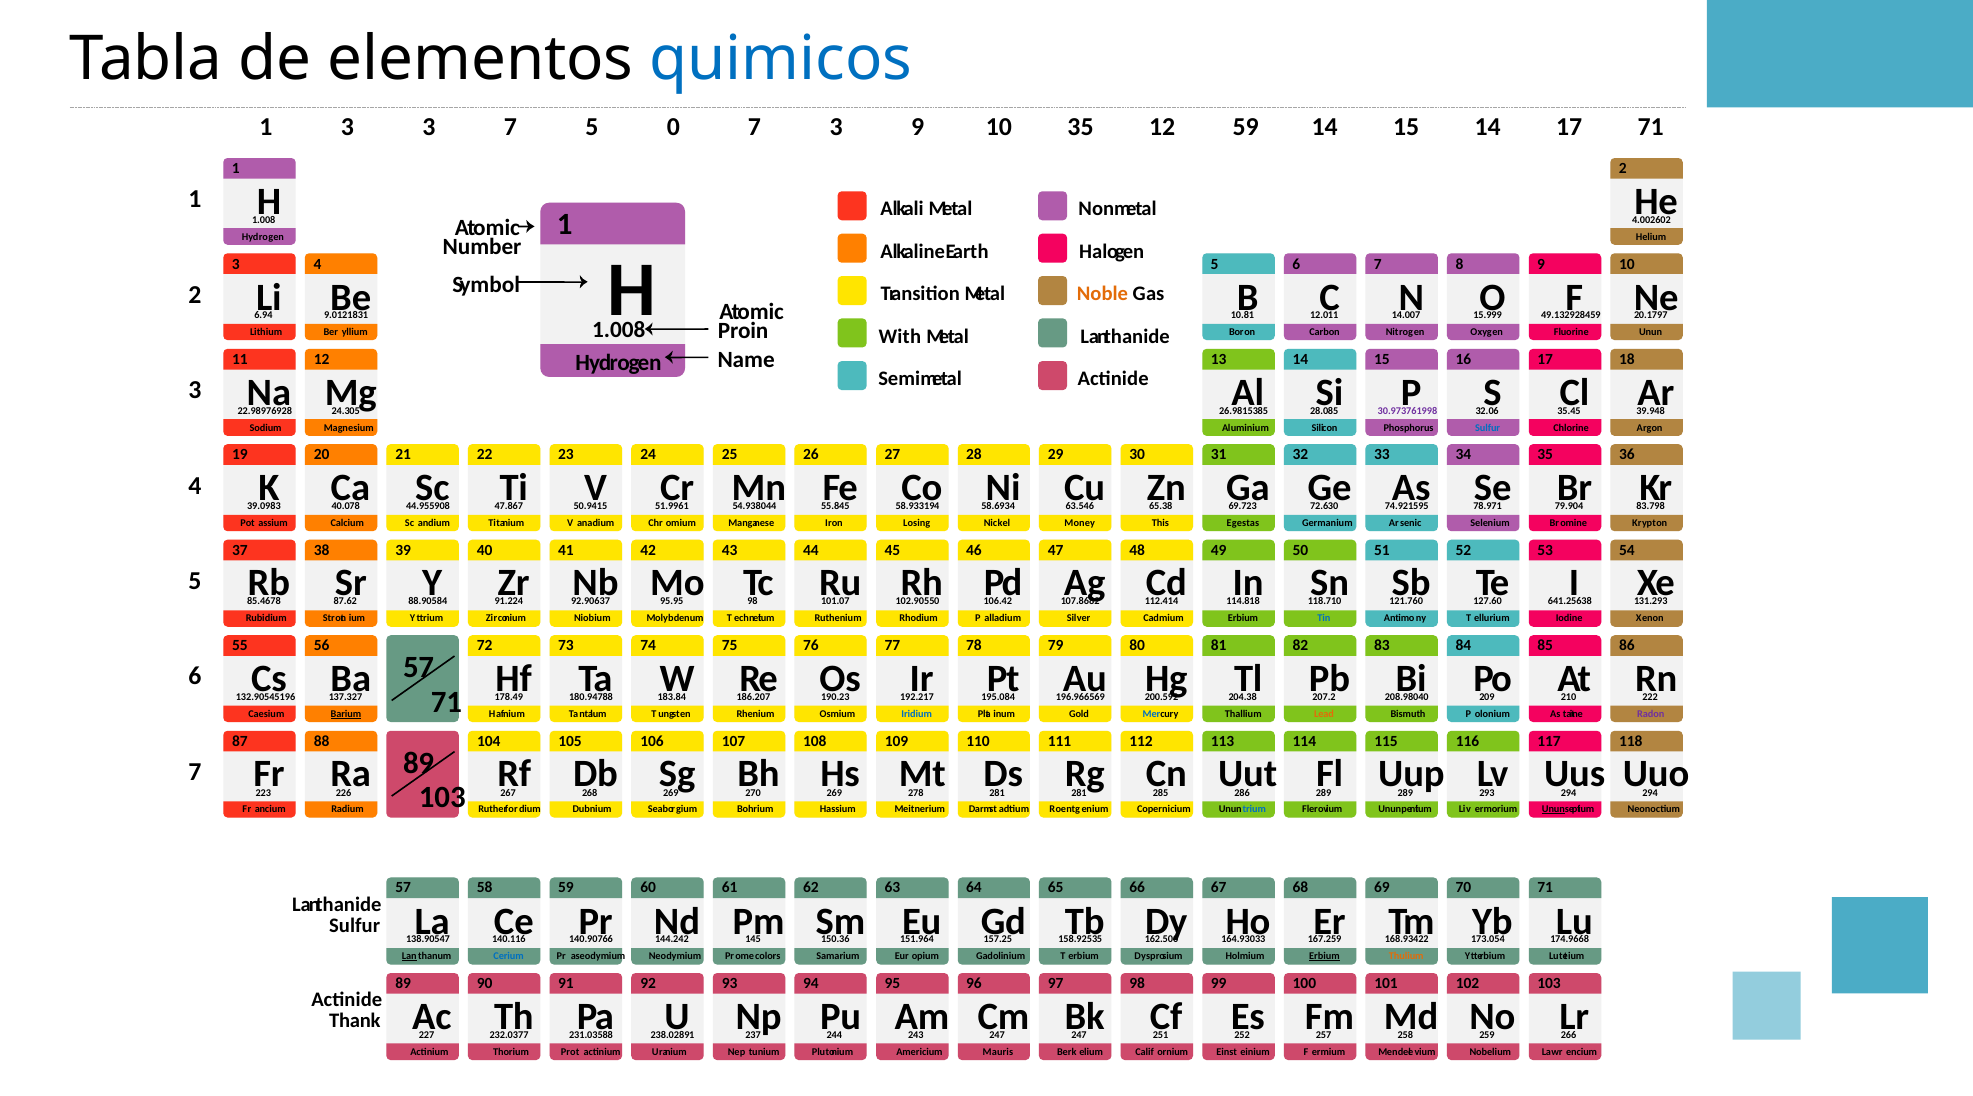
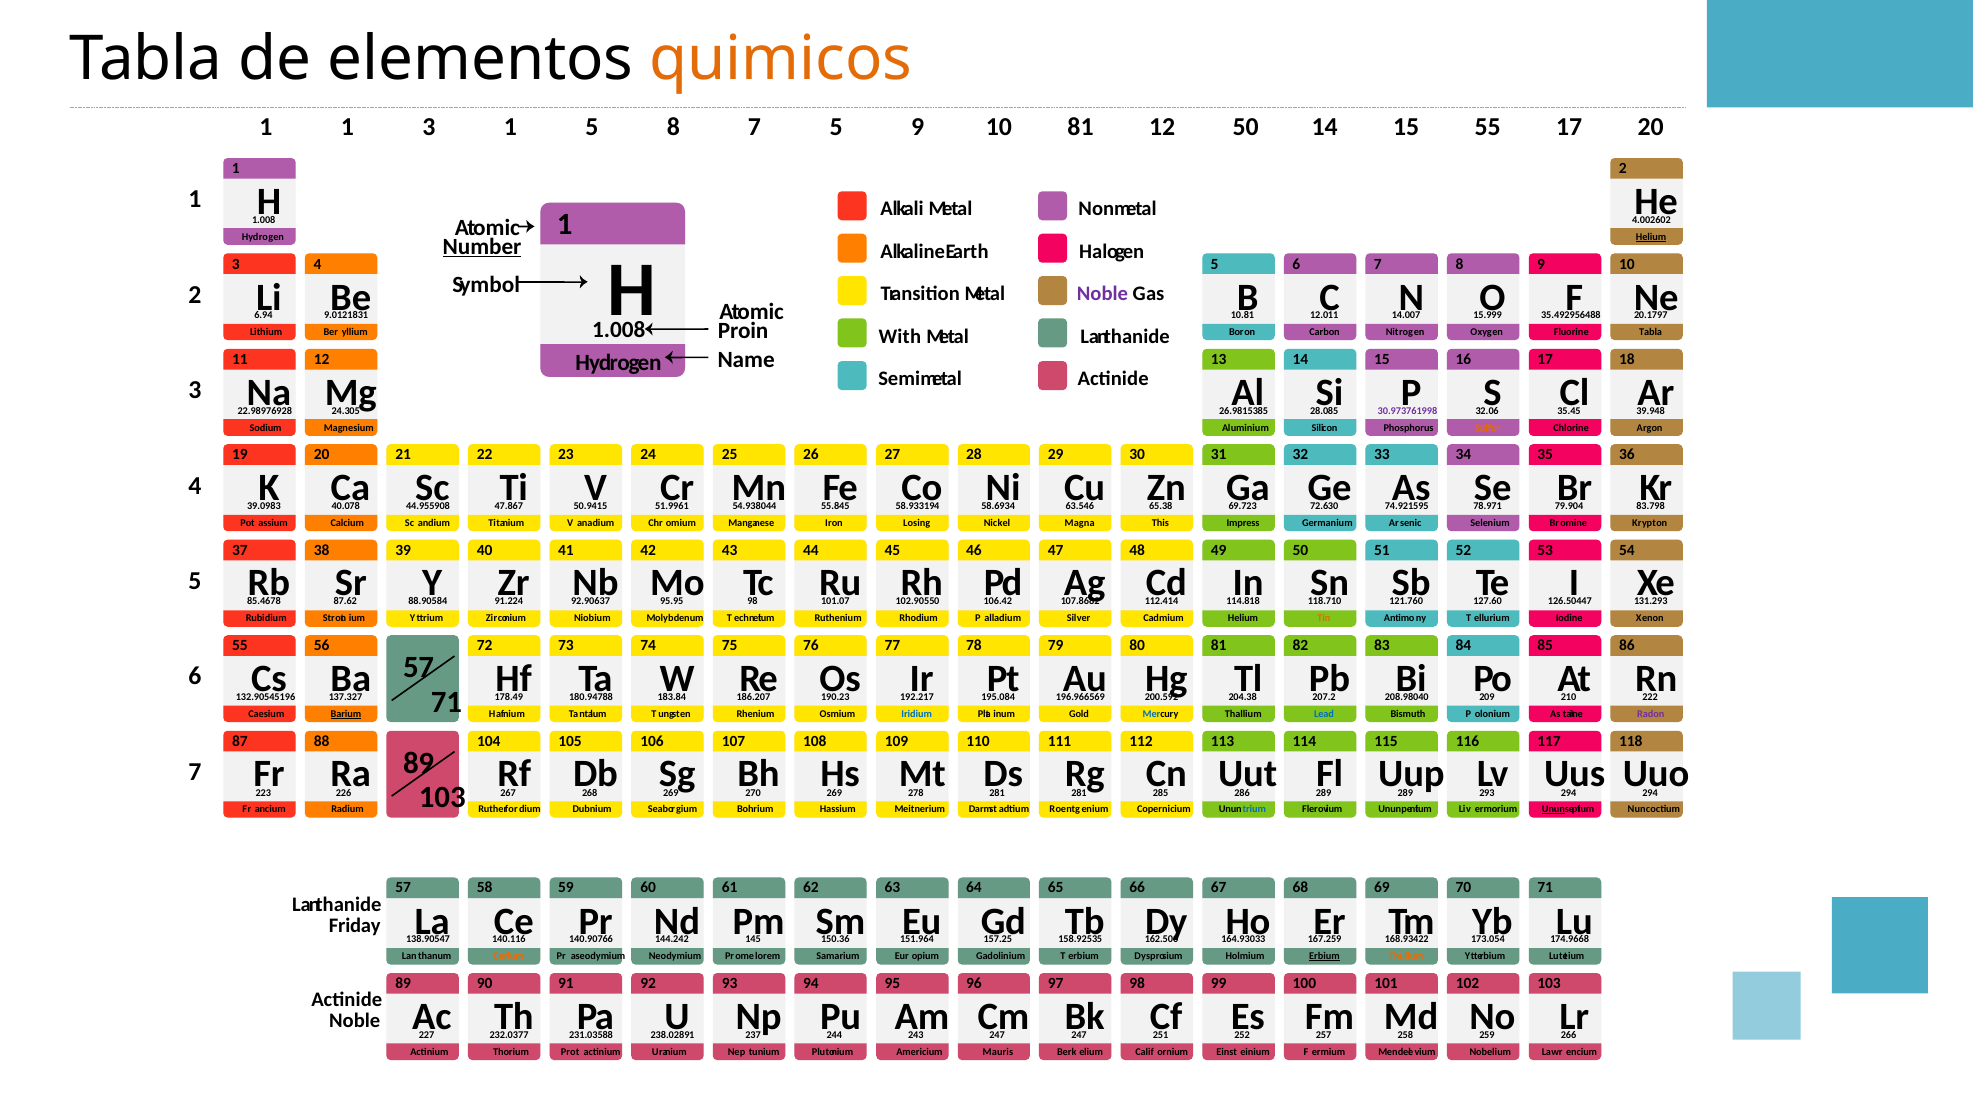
quimicos colour: blue -> orange
3 at (347, 127): 3 -> 1
3 7: 7 -> 1
5 0: 0 -> 8
7 3: 3 -> 5
10 35: 35 -> 81
12 59: 59 -> 50
15 14: 14 -> 55
17 71: 71 -> 20
Helium at (1651, 237) underline: none -> present
Number underline: none -> present
Noble at (1102, 294) colour: orange -> purple
49.132928459: 49.132928459 -> 35.492956488
Unun at (1651, 332): Unun -> Tabla
Sulfur at (1488, 428) colour: blue -> orange
Money: Money -> Magna
Egestas: Egestas -> Impress
641.25638: 641.25638 -> 126.50447
Erbium at (1243, 618): Erbium -> Helium
Tin colour: blue -> orange
Lead colour: orange -> blue
Neon: Neon -> Nunc
Sulfur at (355, 926): Sulfur -> Friday
Lan underline: present -> none
Cerium colour: blue -> orange
colors: colors -> lorem
Thank at (355, 1021): Thank -> Noble
